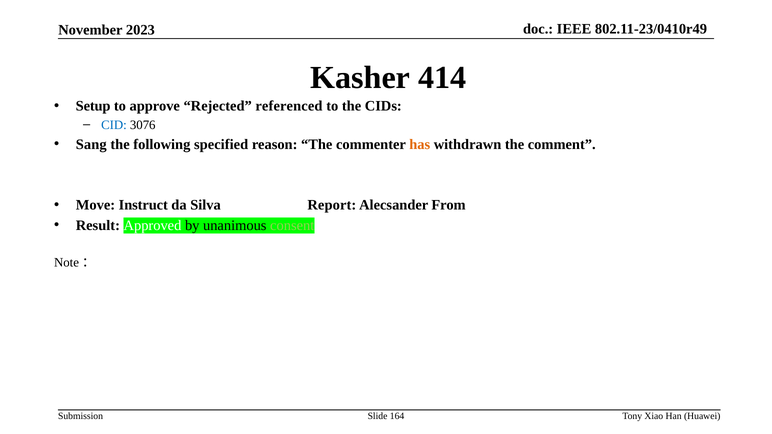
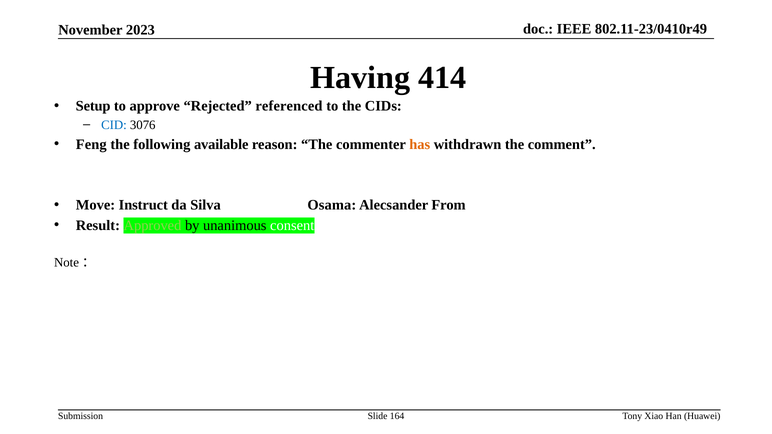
Kasher: Kasher -> Having
Sang: Sang -> Feng
specified: specified -> available
Report: Report -> Osama
Approved colour: white -> light green
consent colour: light green -> white
